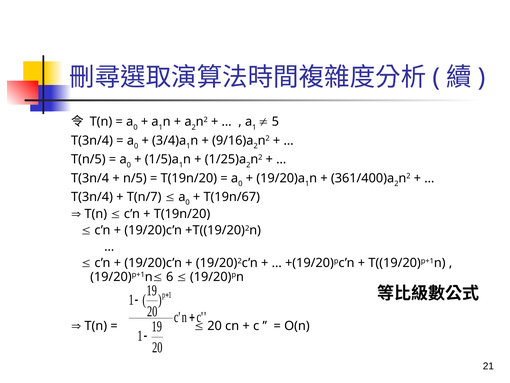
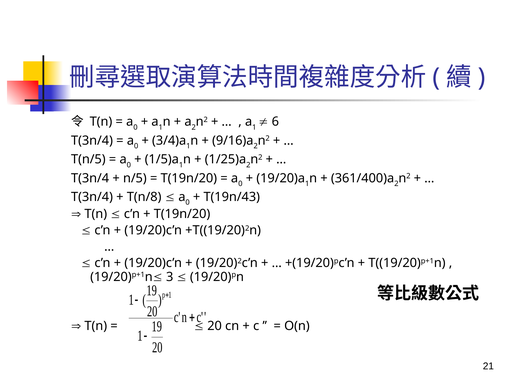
5: 5 -> 6
T(n/7: T(n/7 -> T(n/8
T(19n/67: T(19n/67 -> T(19n/43
6: 6 -> 3
